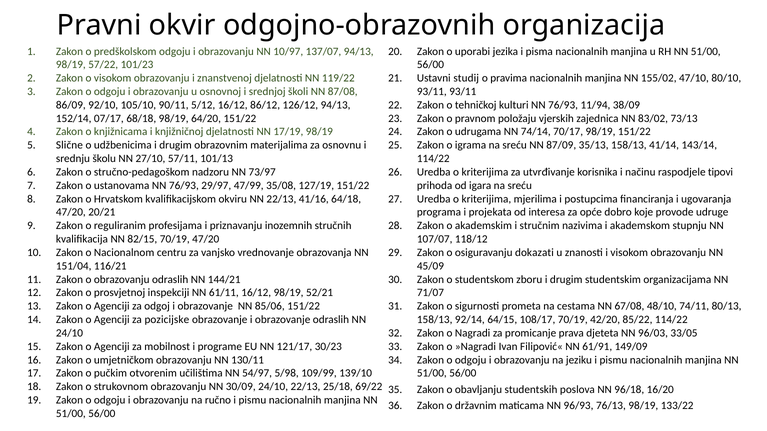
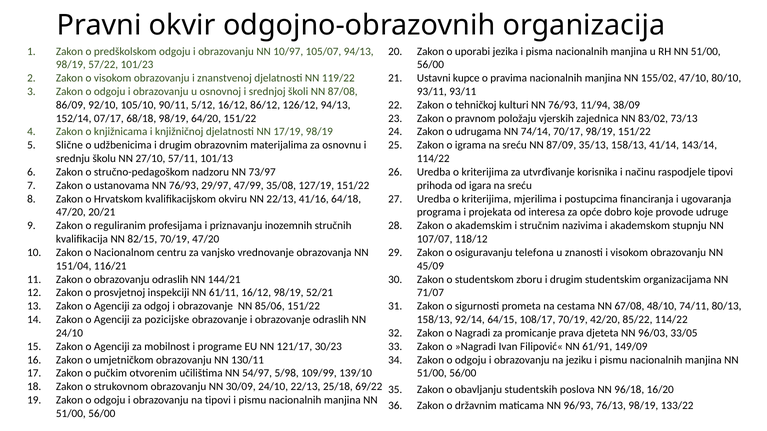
137/07: 137/07 -> 105/07
studij: studij -> kupce
dokazati: dokazati -> telefona
na ručno: ručno -> tipovi
